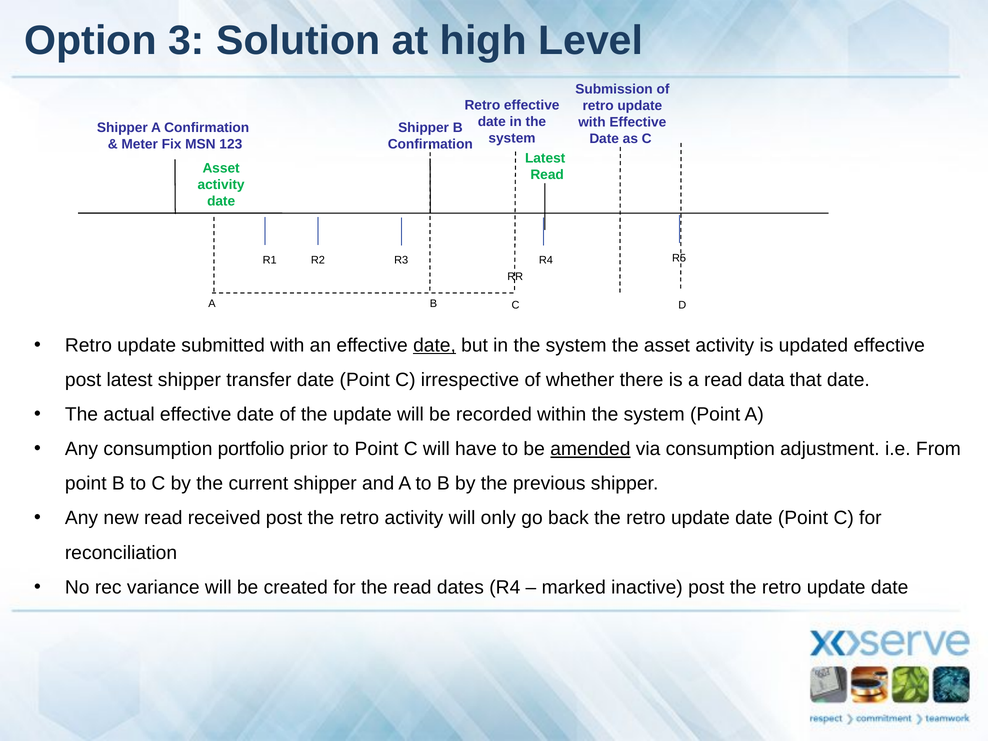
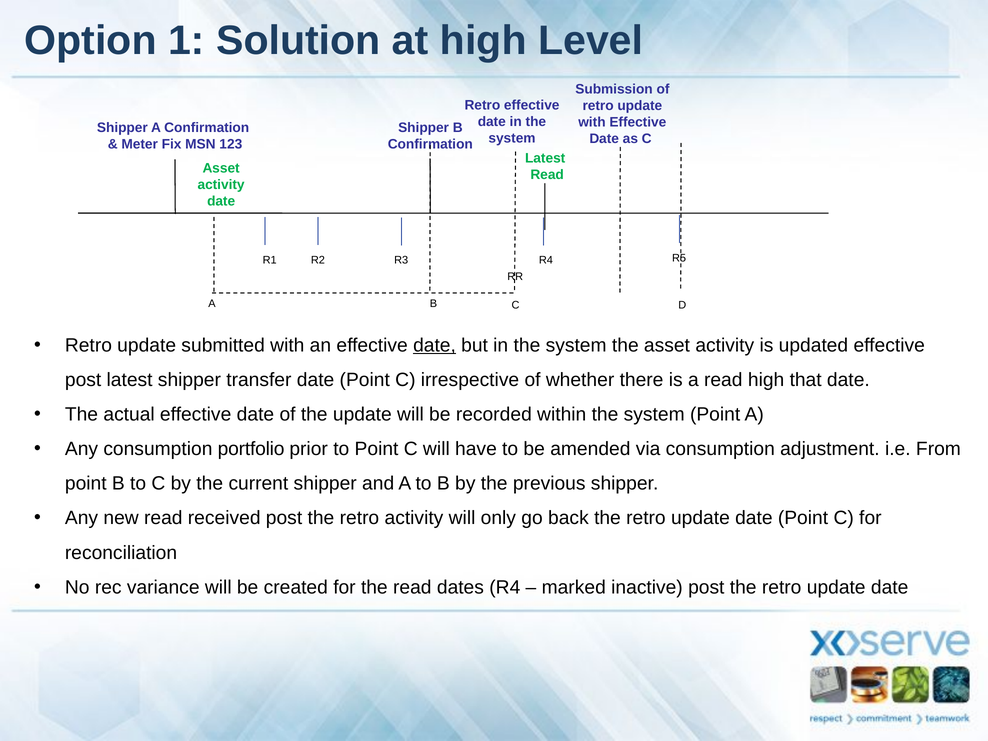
3: 3 -> 1
read data: data -> high
amended underline: present -> none
